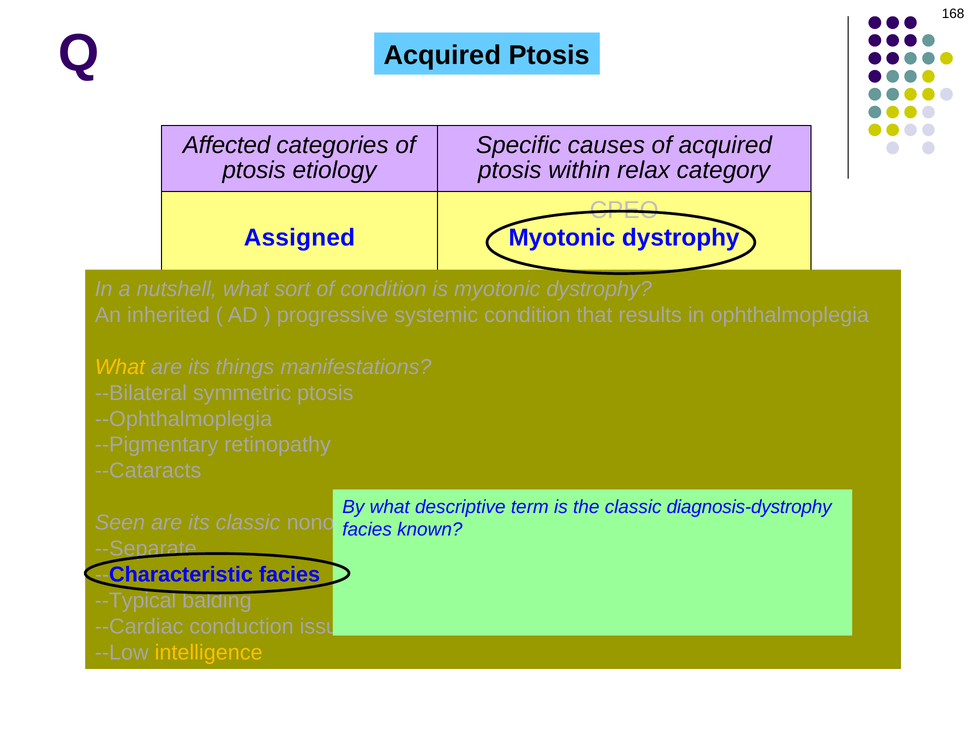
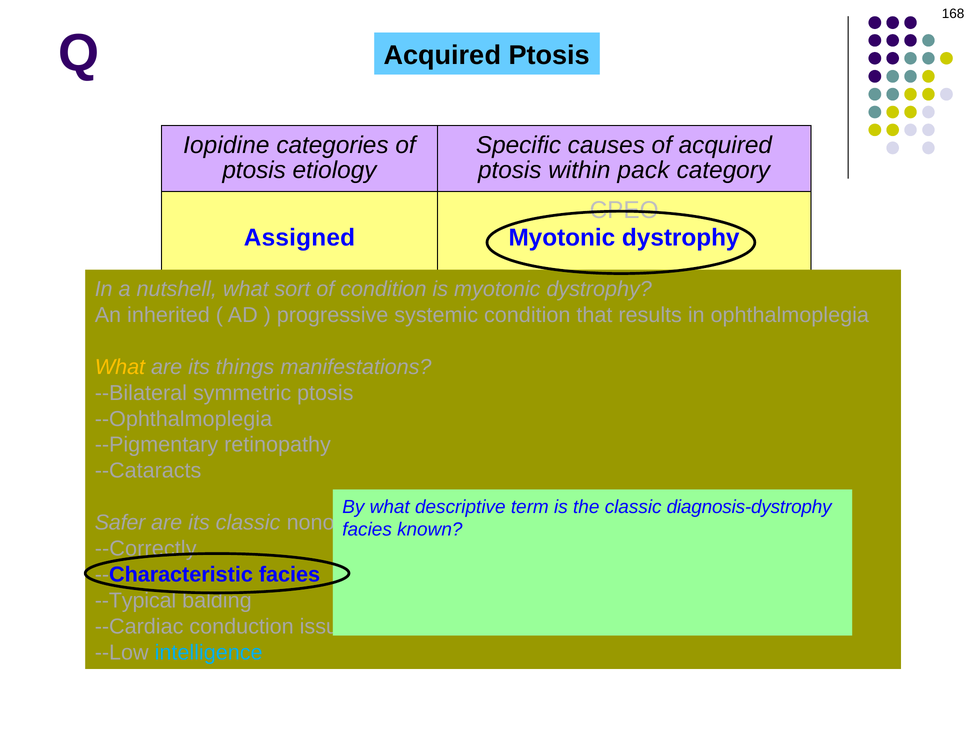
Affected: Affected -> Iopidine
relax: relax -> pack
Seen: Seen -> Safer
--Separate: --Separate -> --Correctly
intelligence colour: yellow -> light blue
